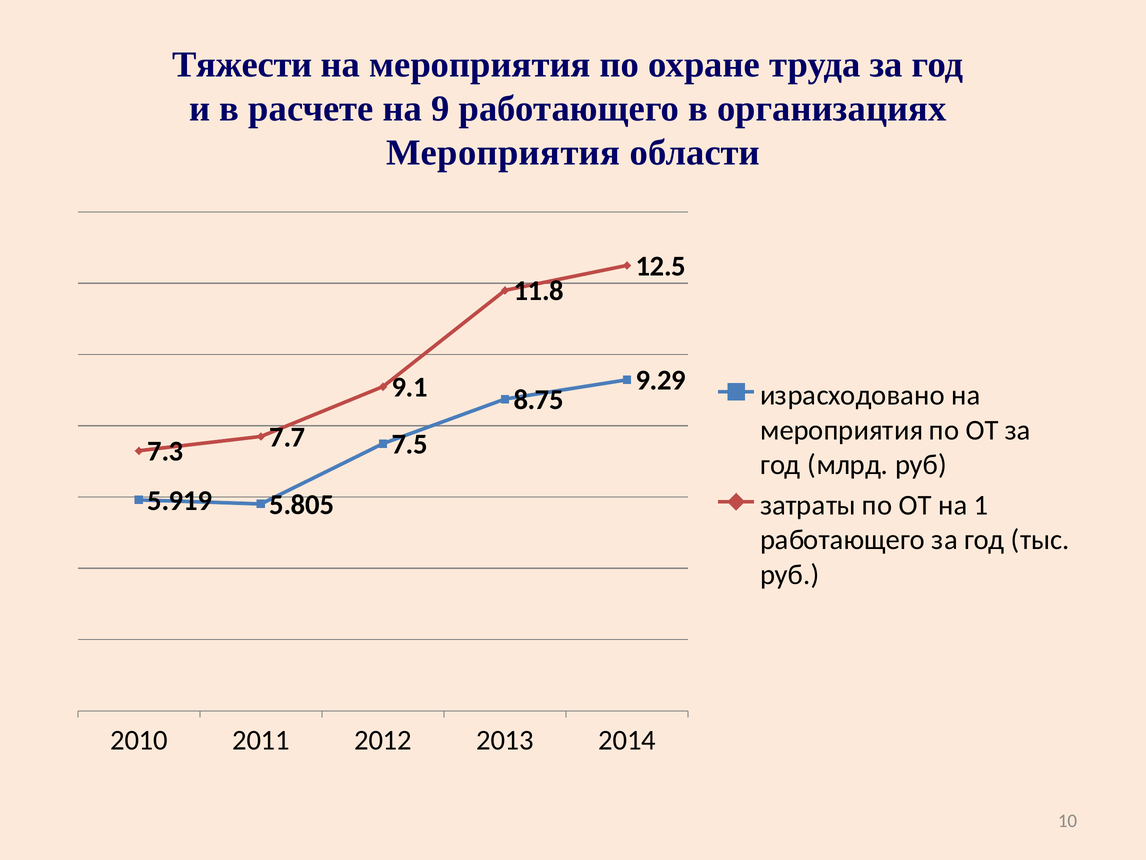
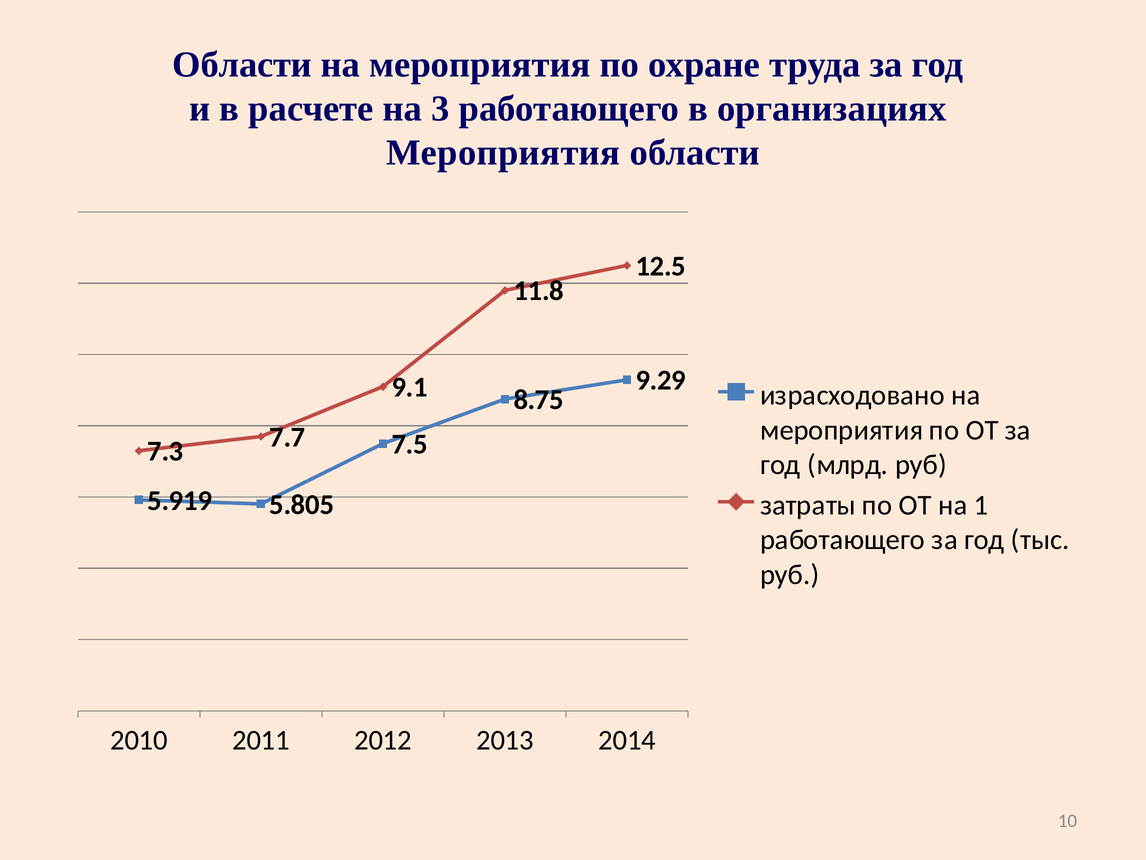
Тяжести at (242, 65): Тяжести -> Области
9: 9 -> 3
